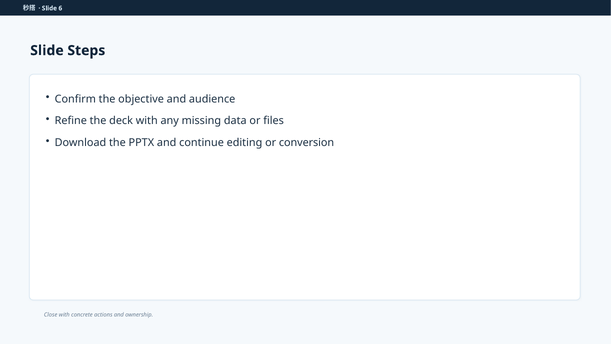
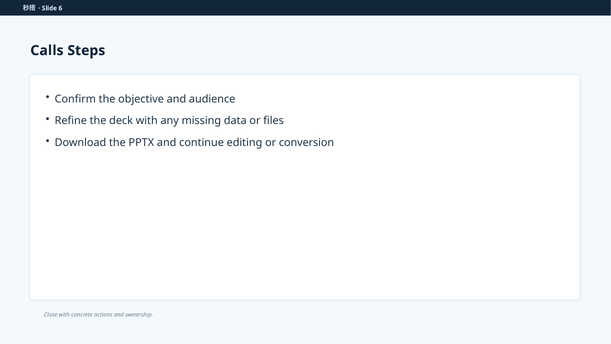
Slide at (47, 50): Slide -> Calls
